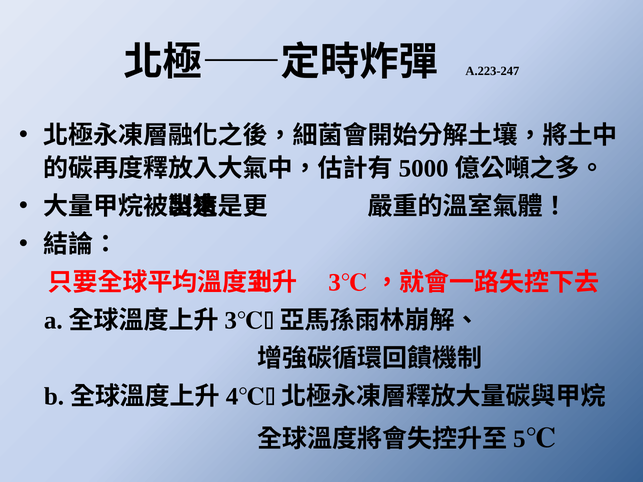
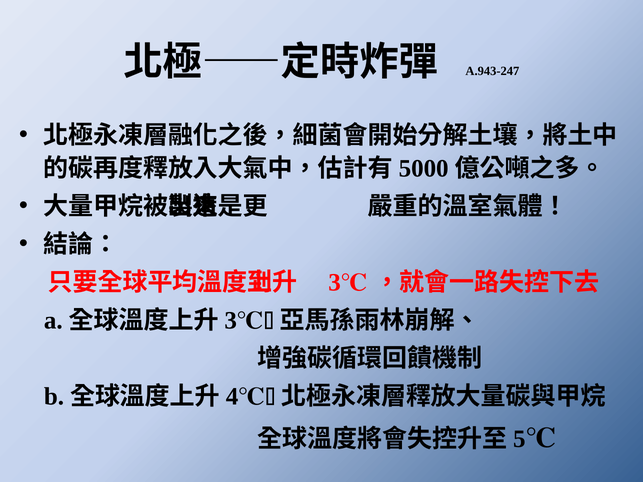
A.223-247: A.223-247 -> A.943-247
